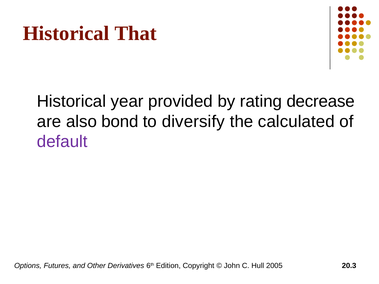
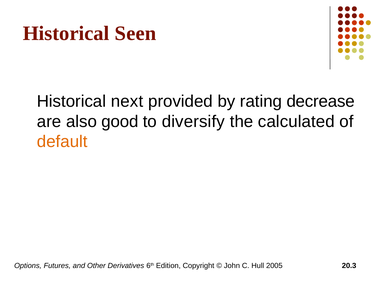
That: That -> Seen
year: year -> next
bond: bond -> good
default colour: purple -> orange
